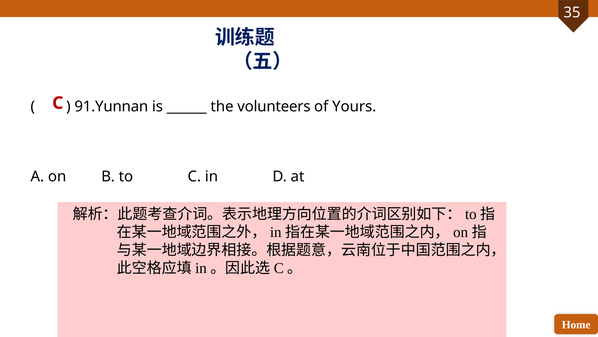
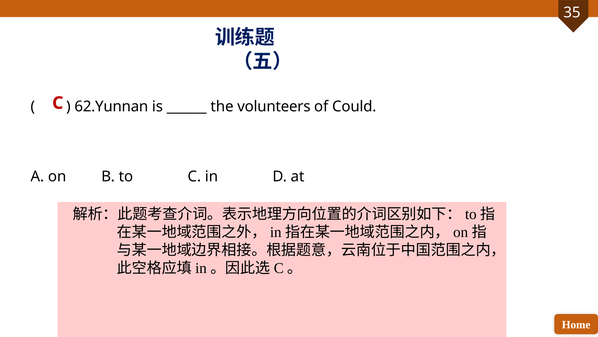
91.Yunnan: 91.Yunnan -> 62.Yunnan
Yours: Yours -> Could
